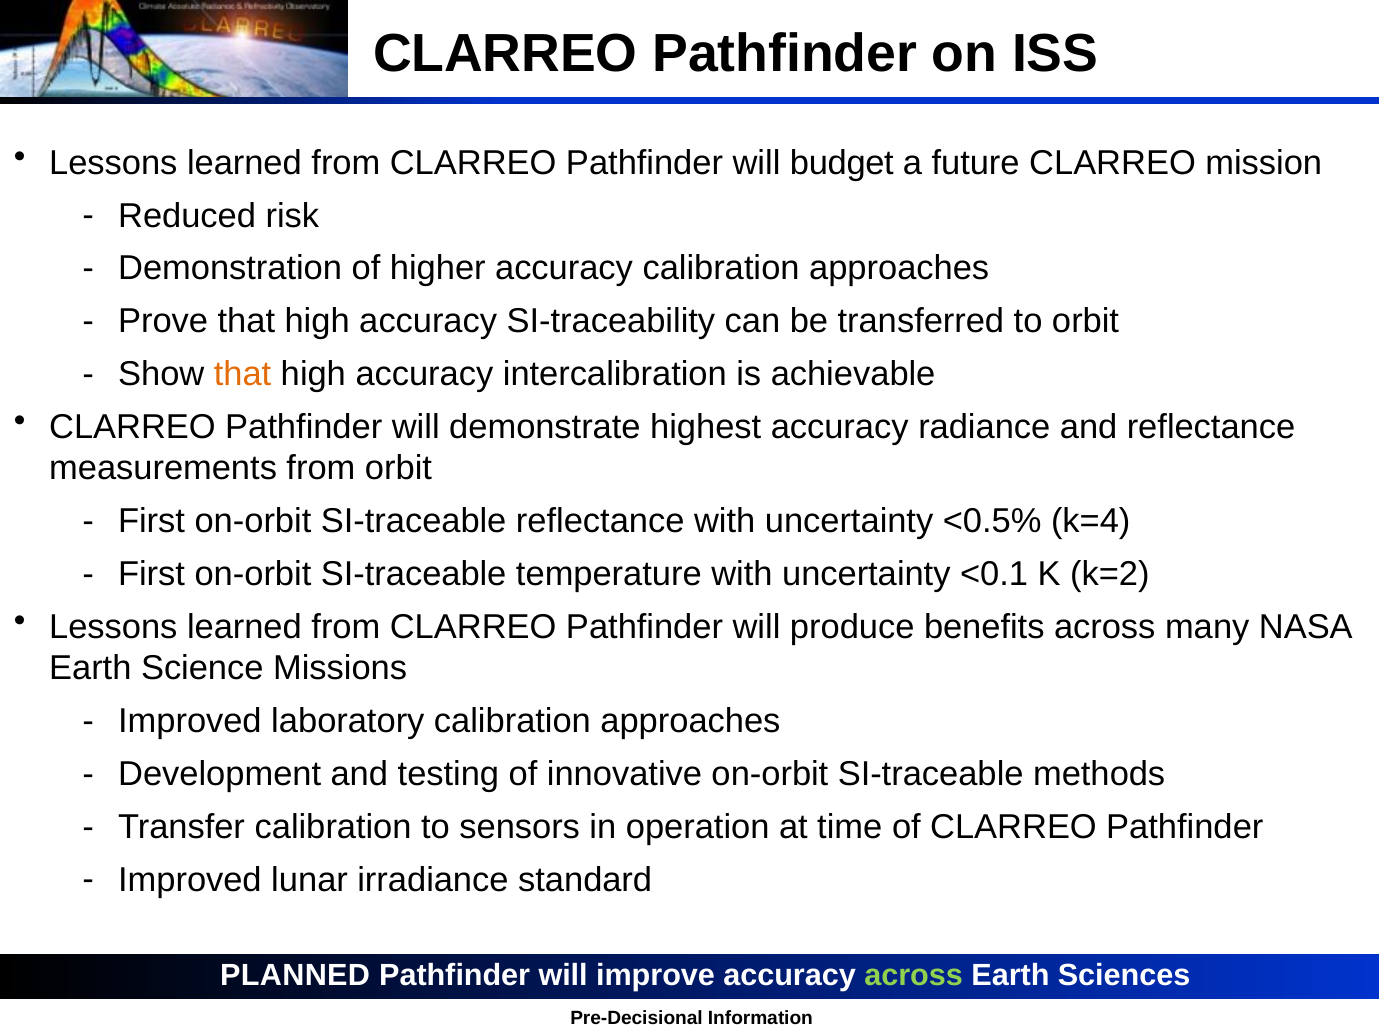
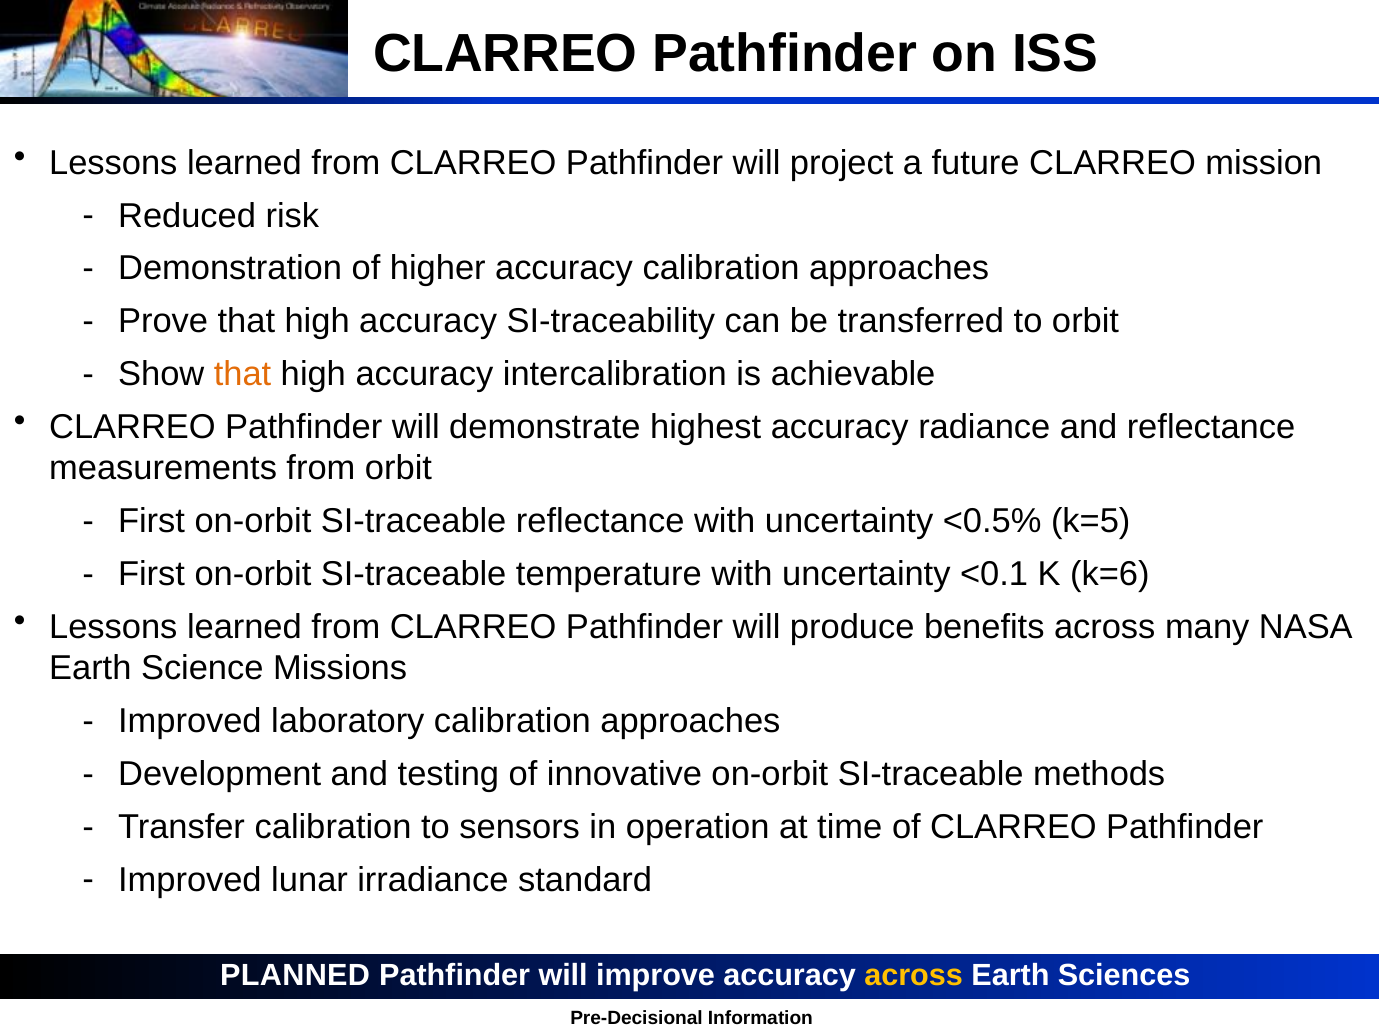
budget: budget -> project
k=4: k=4 -> k=5
k=2: k=2 -> k=6
across at (914, 976) colour: light green -> yellow
